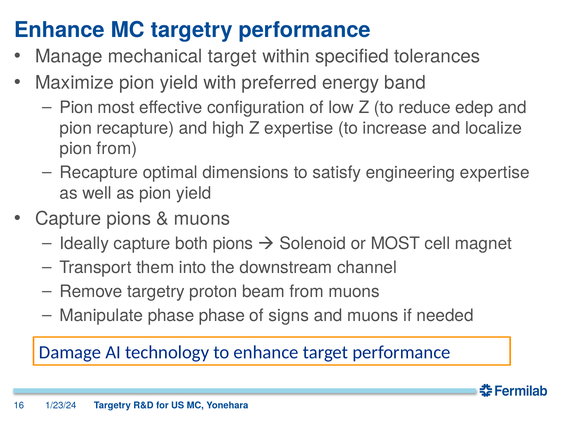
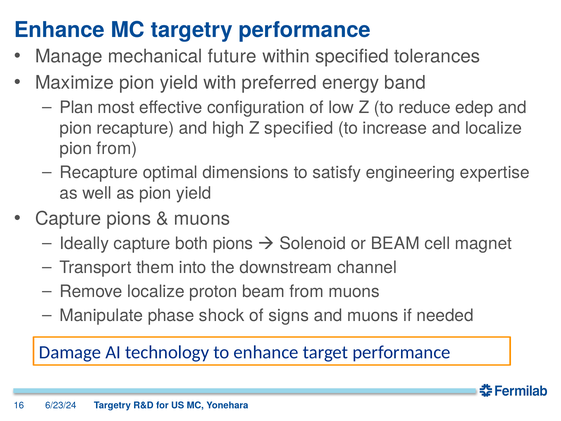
mechanical target: target -> future
Pion at (76, 107): Pion -> Plan
Z expertise: expertise -> specified
or MOST: MOST -> BEAM
Remove targetry: targetry -> localize
phase phase: phase -> shock
1/23/24: 1/23/24 -> 6/23/24
